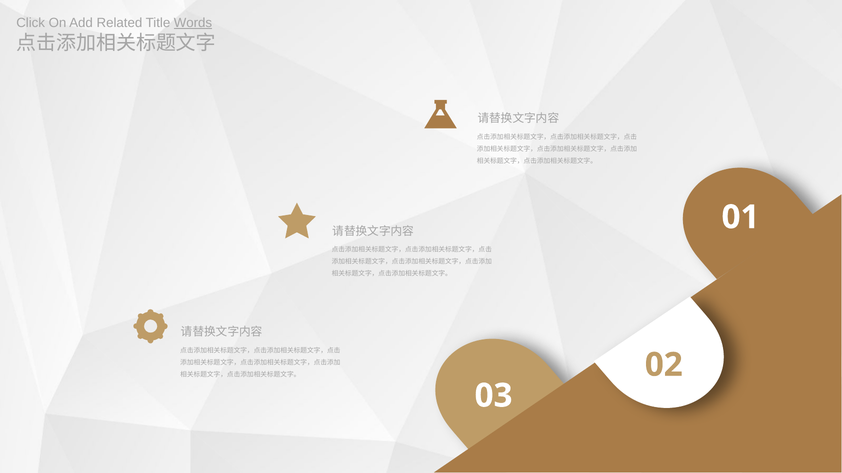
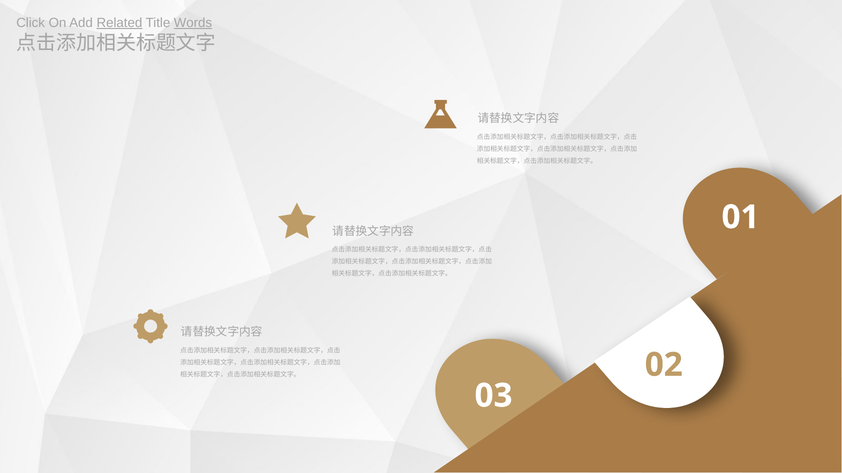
Related underline: none -> present
